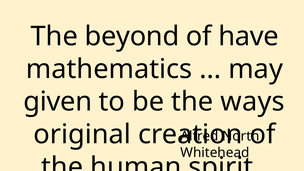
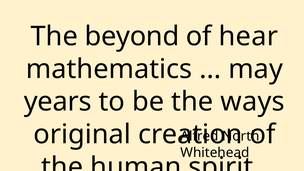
have: have -> hear
given: given -> years
